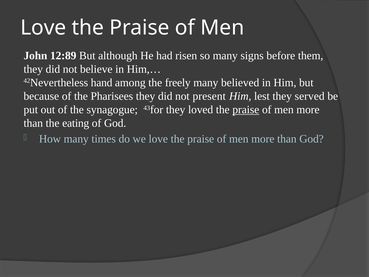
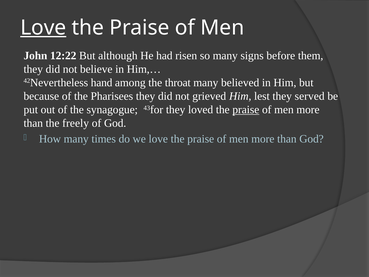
Love at (43, 28) underline: none -> present
12:89: 12:89 -> 12:22
freely: freely -> throat
present: present -> grieved
eating: eating -> freely
